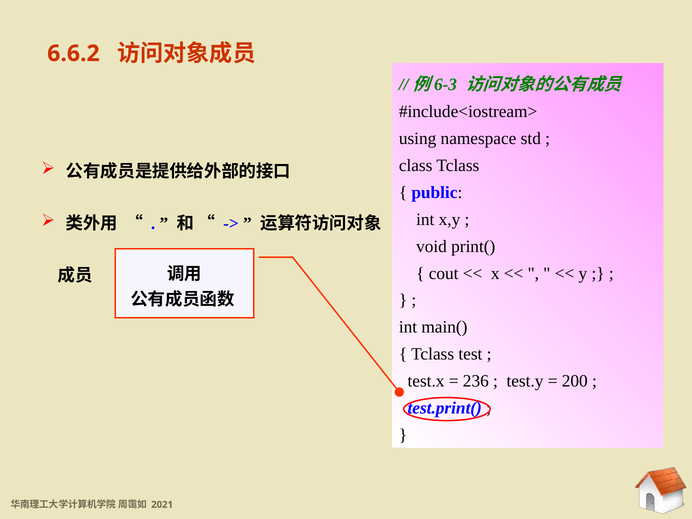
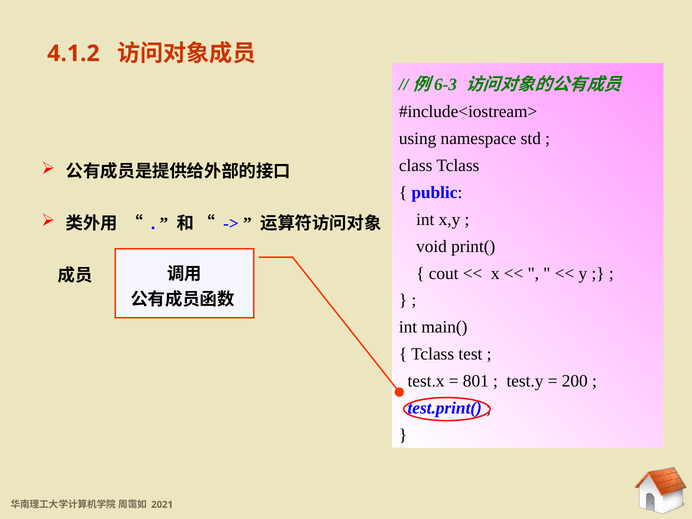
6.6.2: 6.6.2 -> 4.1.2
236: 236 -> 801
